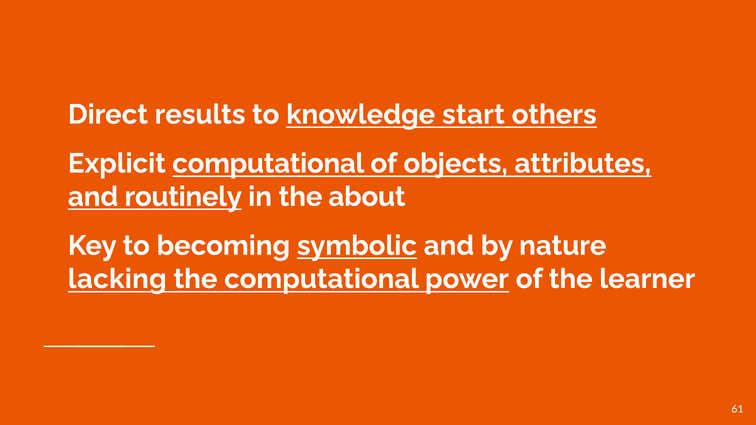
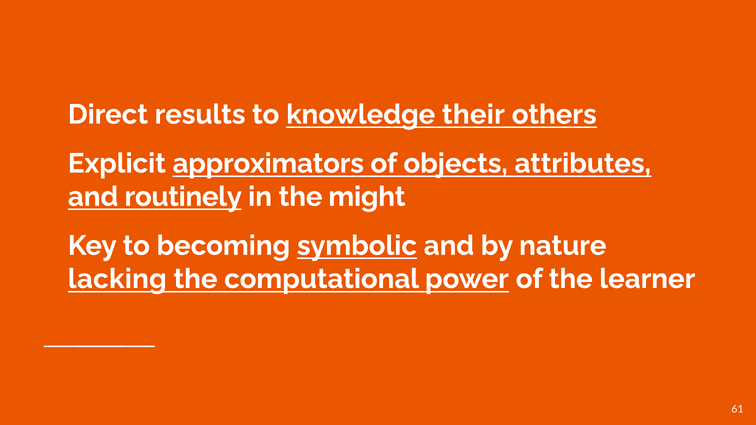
start: start -> their
Explicit computational: computational -> approximators
about: about -> might
